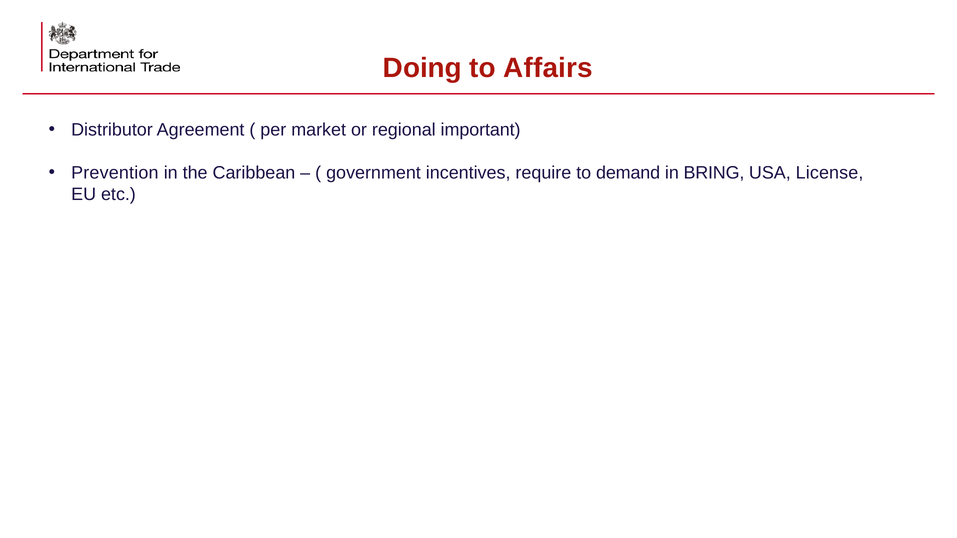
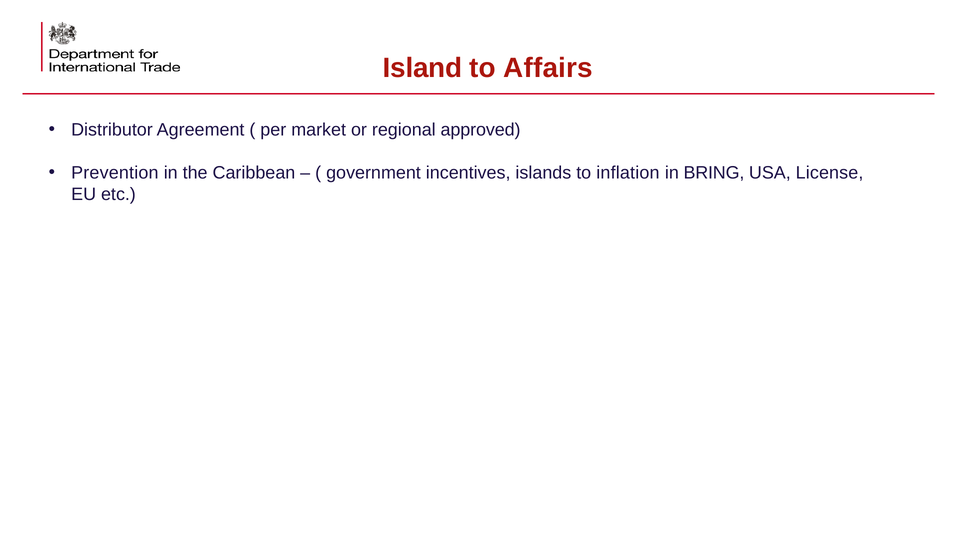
Doing: Doing -> Island
important: important -> approved
require: require -> islands
demand: demand -> inflation
